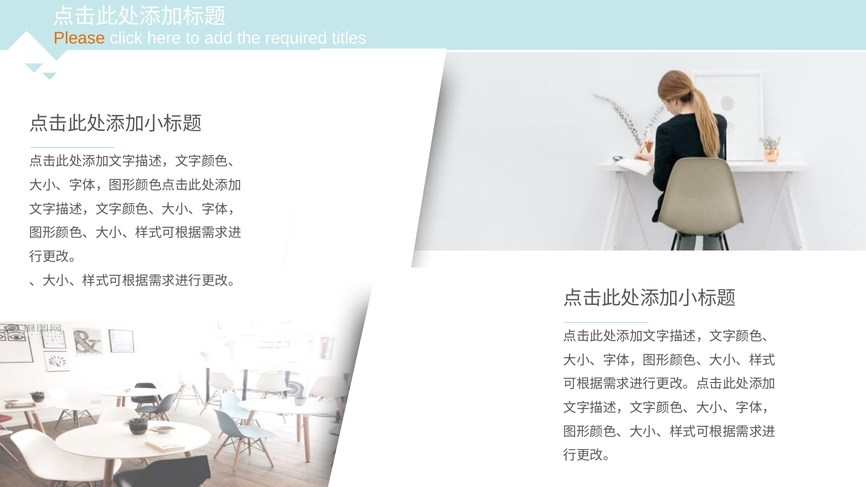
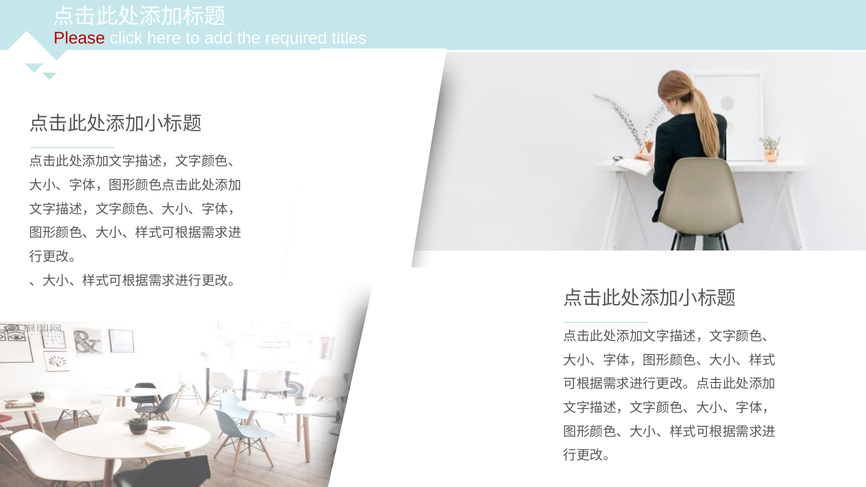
Please colour: orange -> red
